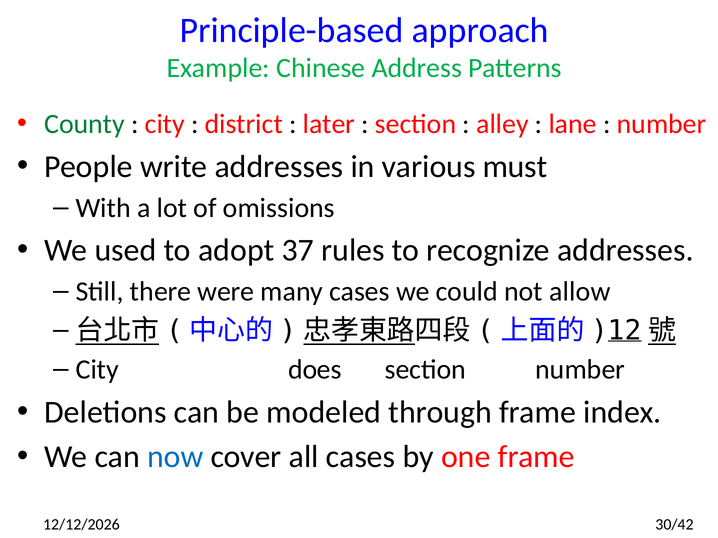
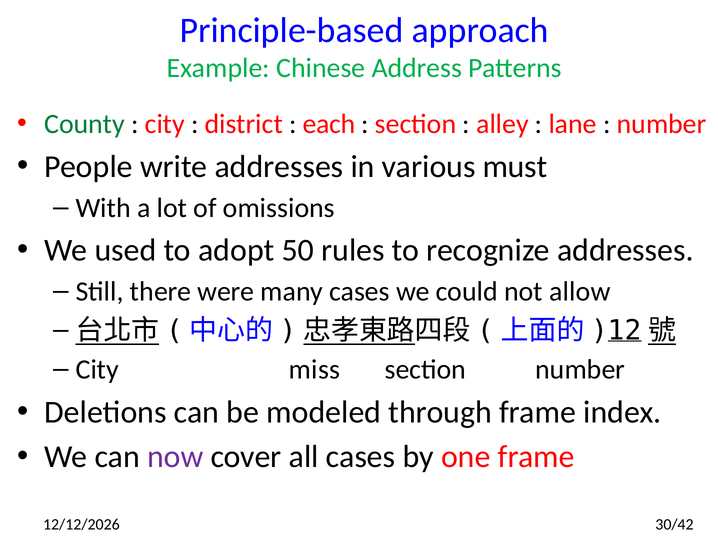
later: later -> each
37: 37 -> 50
does: does -> miss
now colour: blue -> purple
